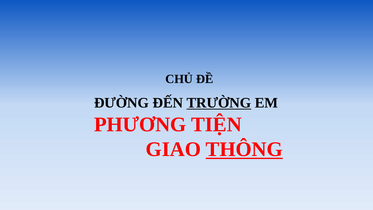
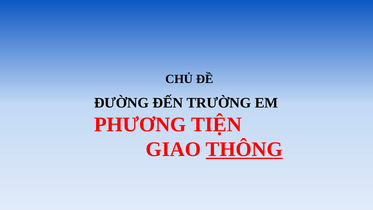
TRƯỜNG underline: present -> none
